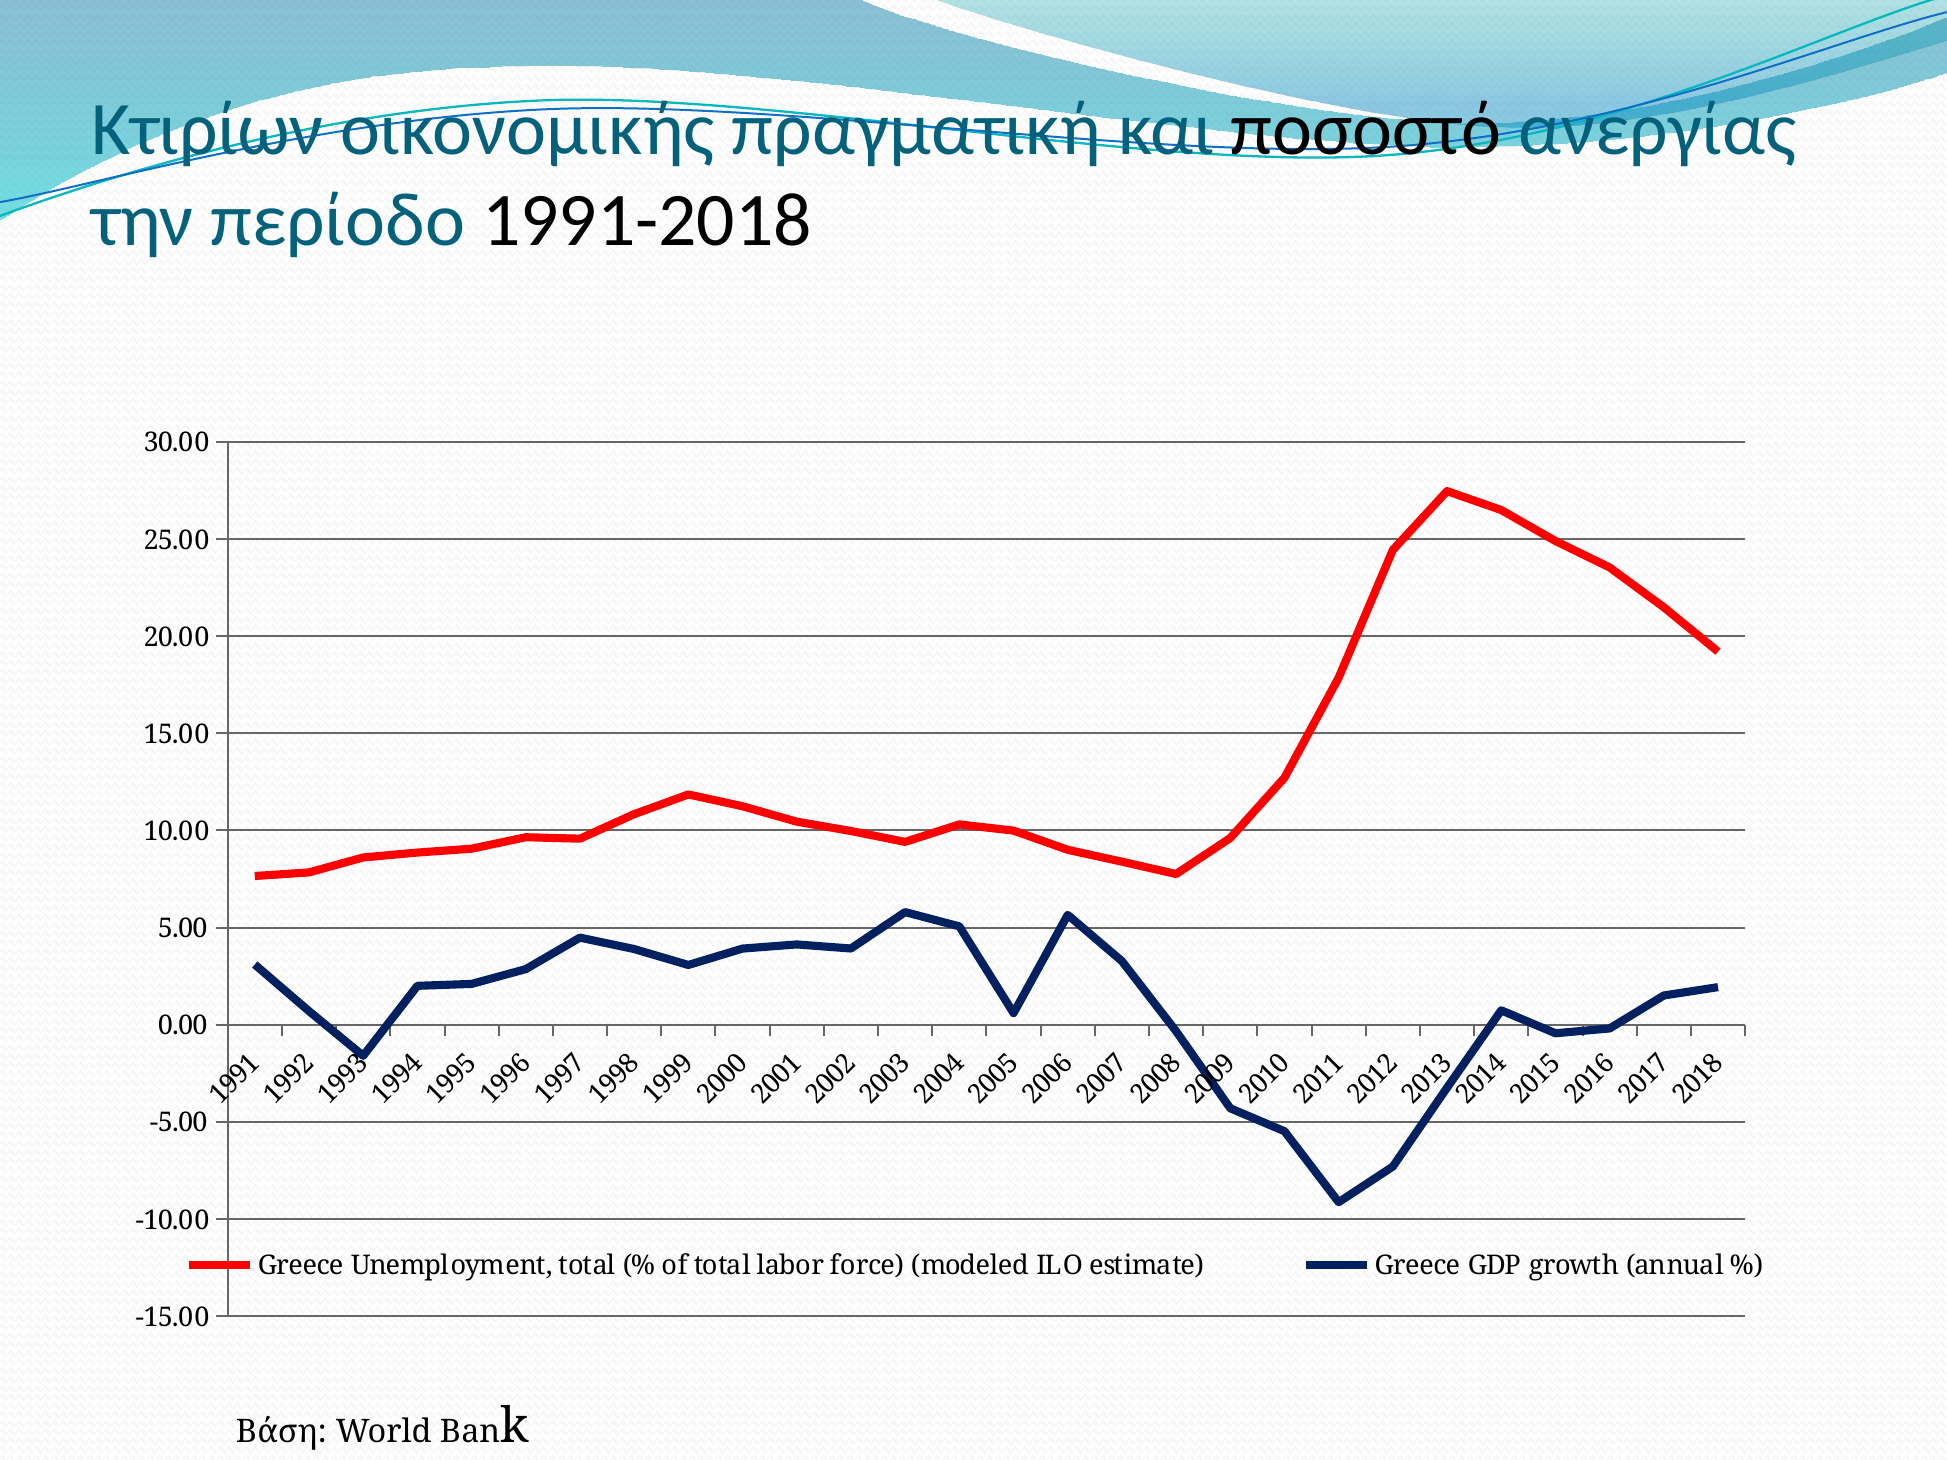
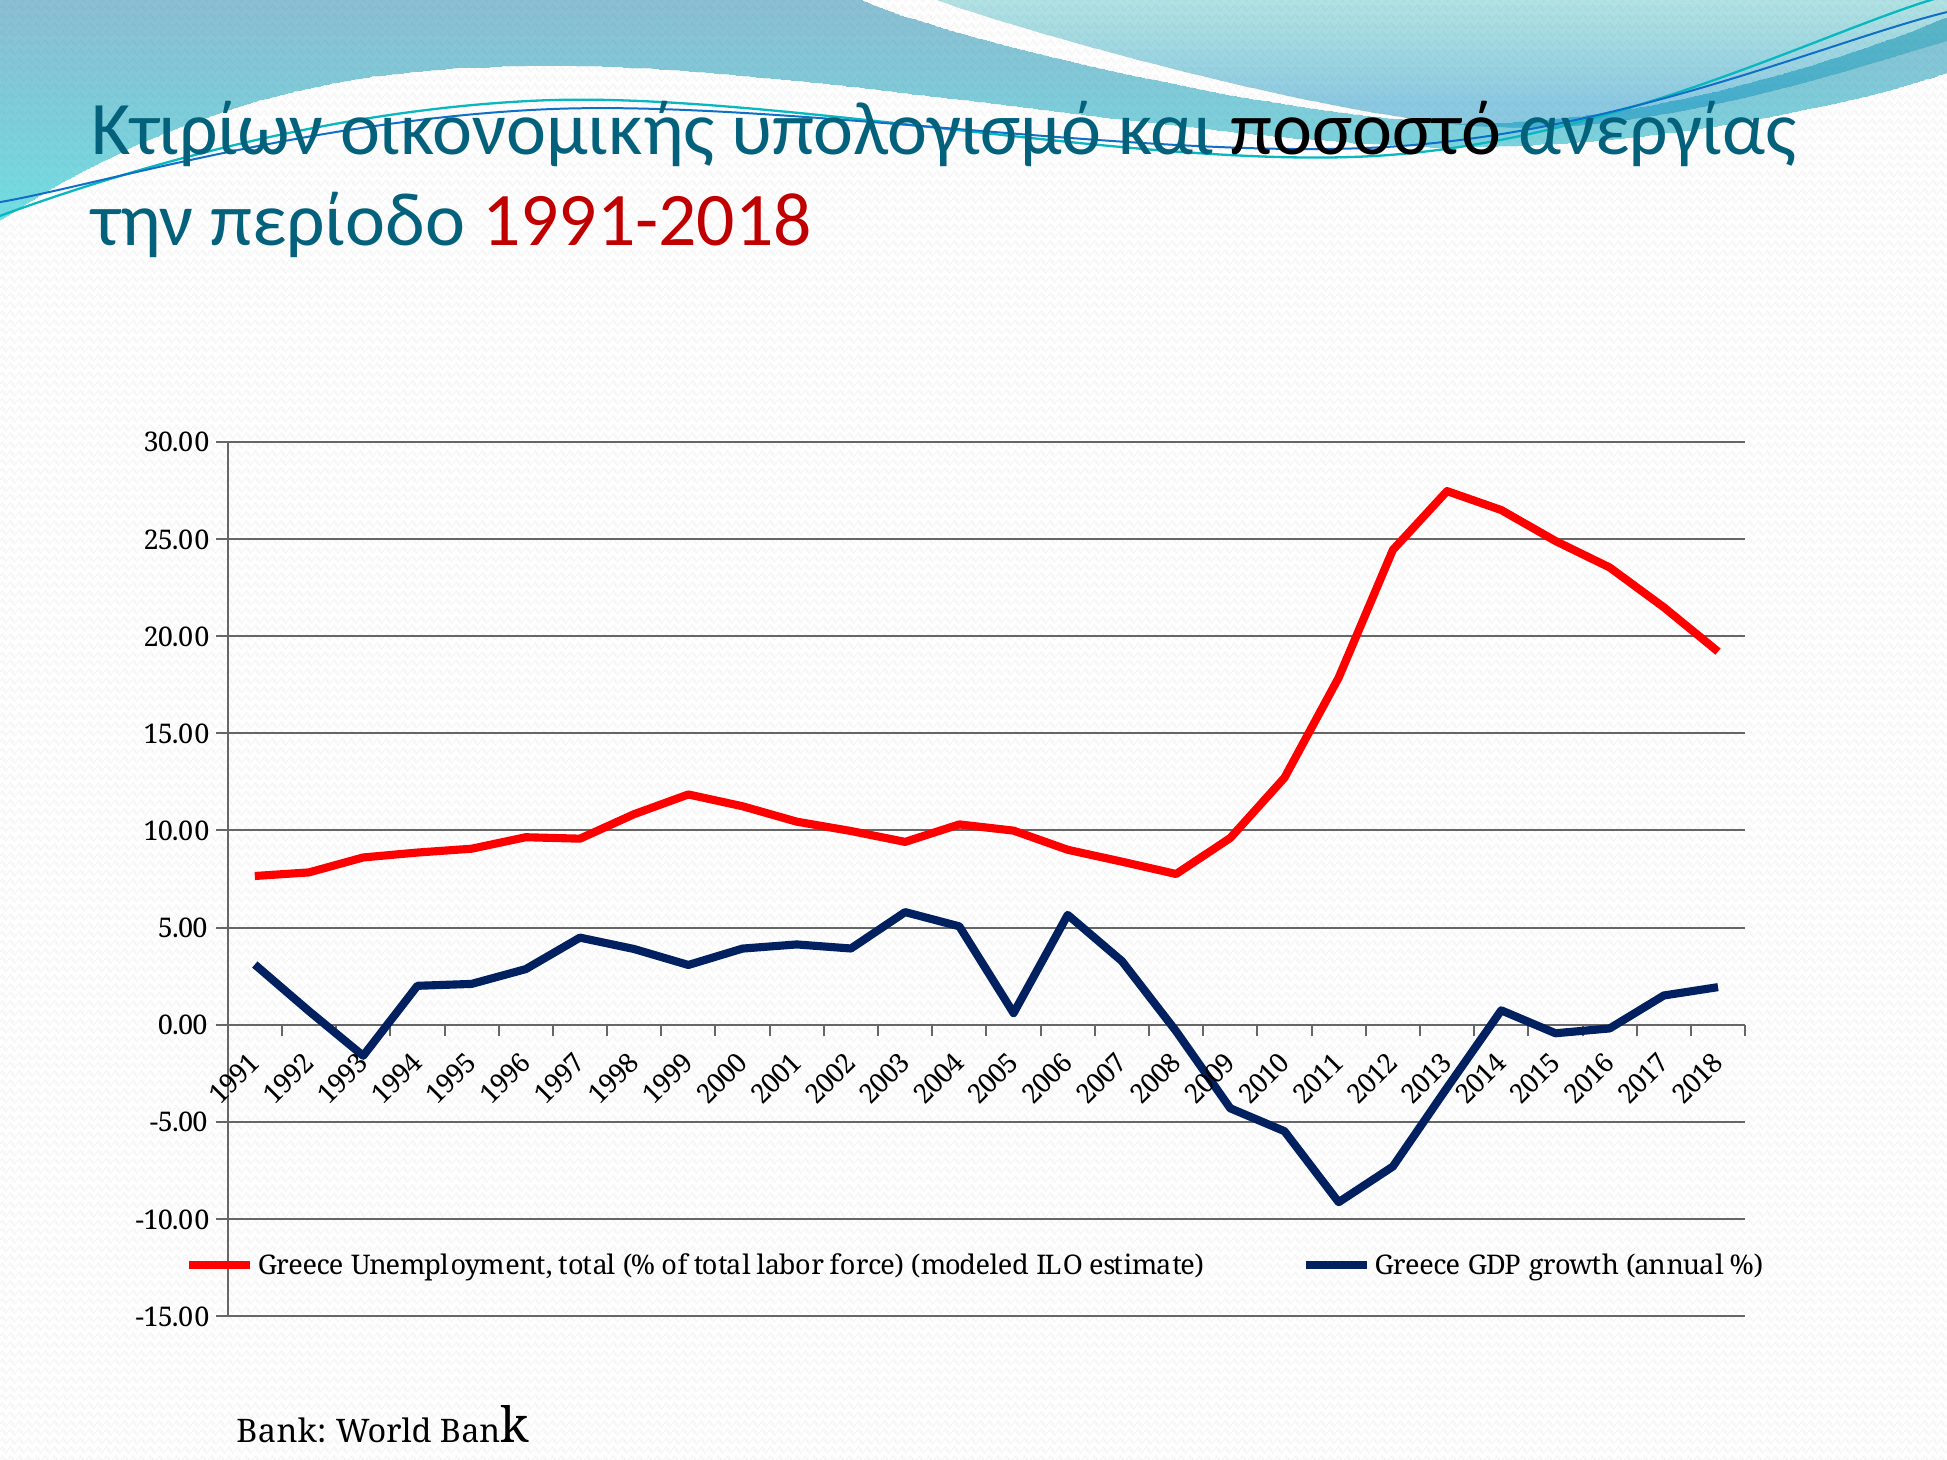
πραγματική: πραγματική -> υπολογισμό
1991-2018 colour: black -> red
Βάση: Βάση -> Bank
